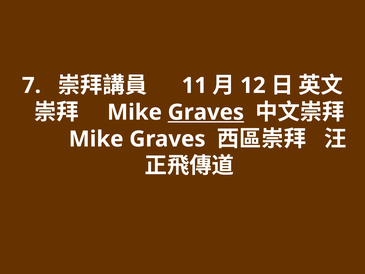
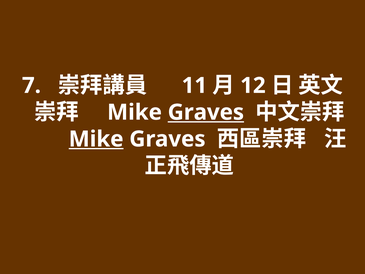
Mike at (96, 139) underline: none -> present
